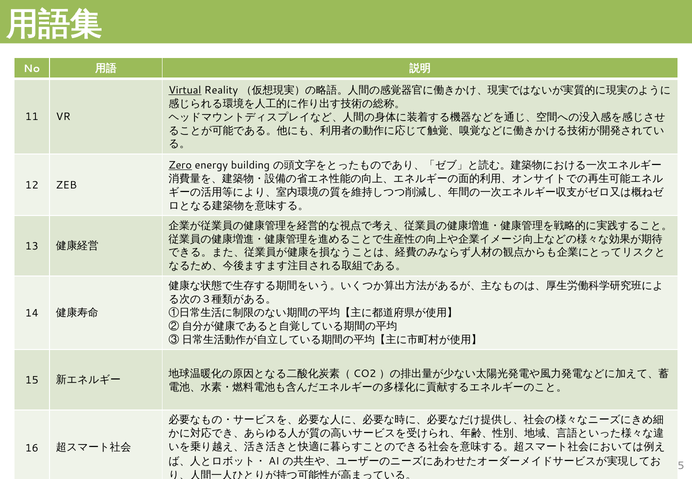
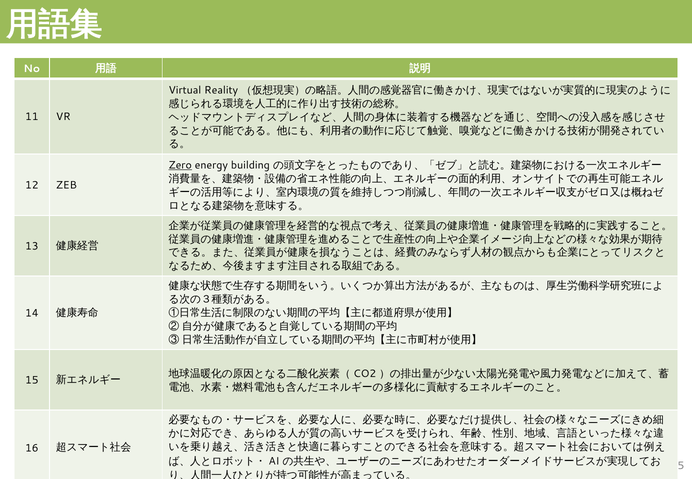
Virtual underline: present -> none
